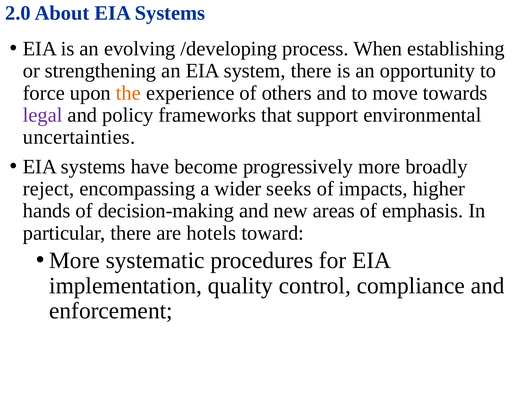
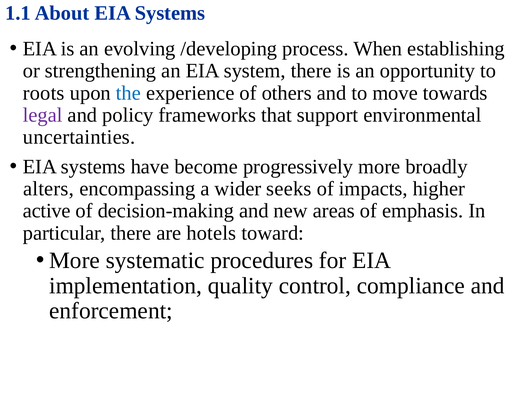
2.0: 2.0 -> 1.1
force: force -> roots
the colour: orange -> blue
reject: reject -> alters
hands: hands -> active
